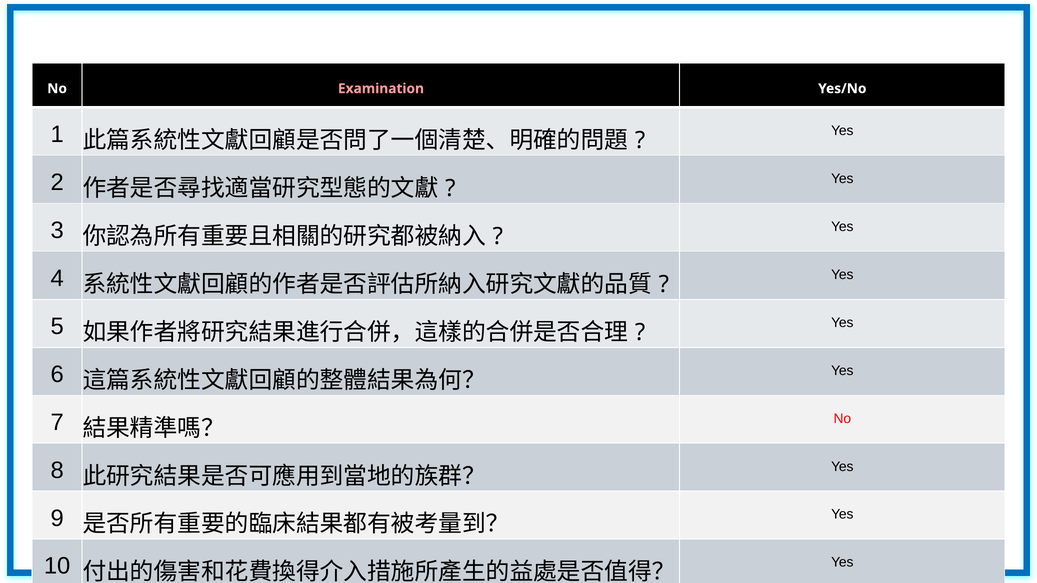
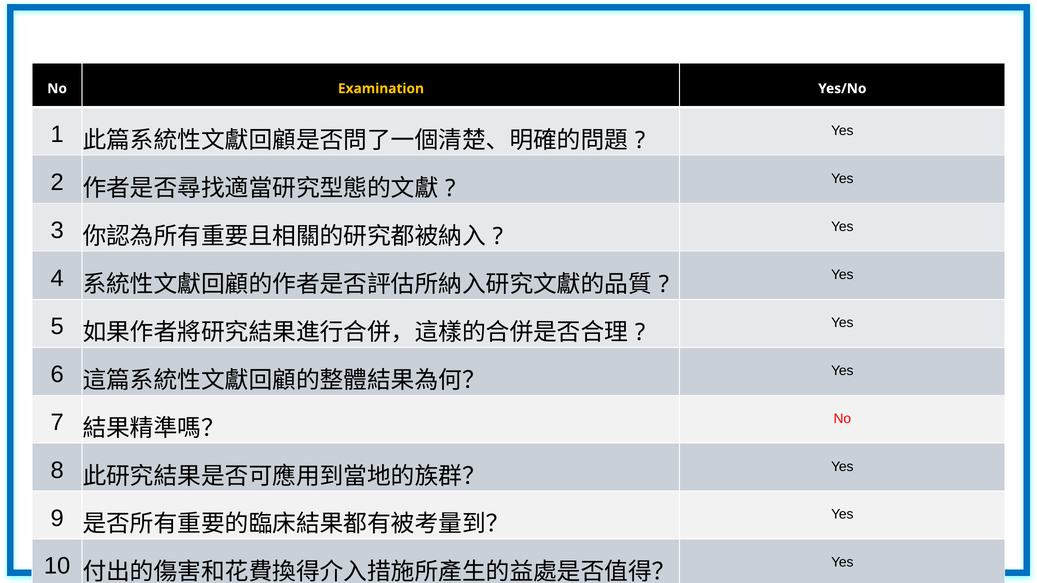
Examination colour: pink -> yellow
